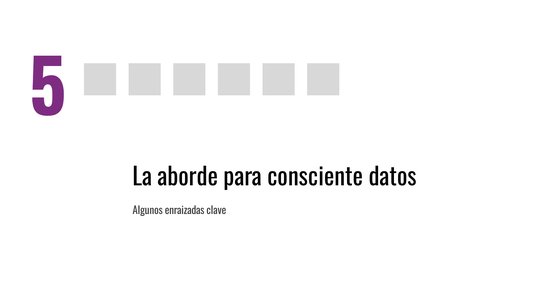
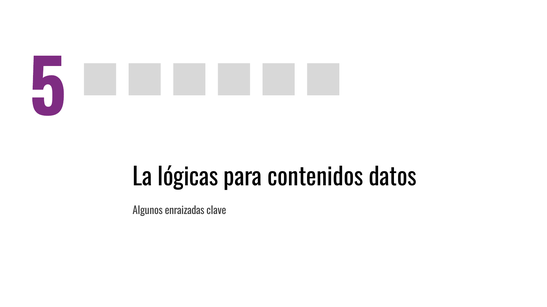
aborde: aborde -> lógicas
consciente: consciente -> contenidos
